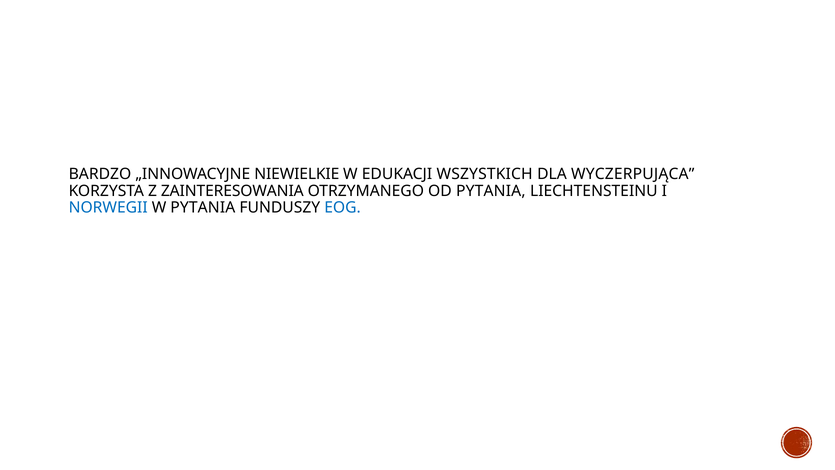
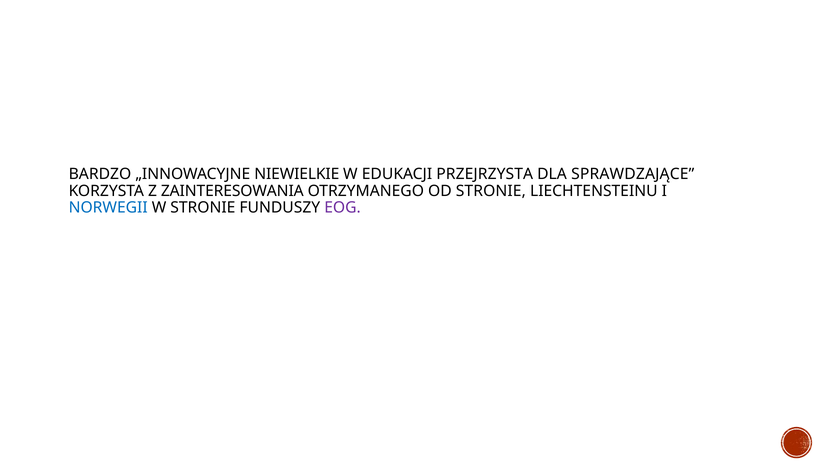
WSZYSTKICH: WSZYSTKICH -> PRZEJRZYSTA
WYCZERPUJĄCA: WYCZERPUJĄCA -> SPRAWDZAJĄCE
OD PYTANIA: PYTANIA -> STRONIE
W PYTANIA: PYTANIA -> STRONIE
EOG colour: blue -> purple
